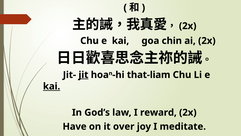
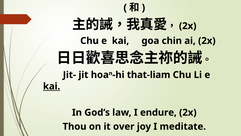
jit underline: present -> none
reward: reward -> endure
Have: Have -> Thou
